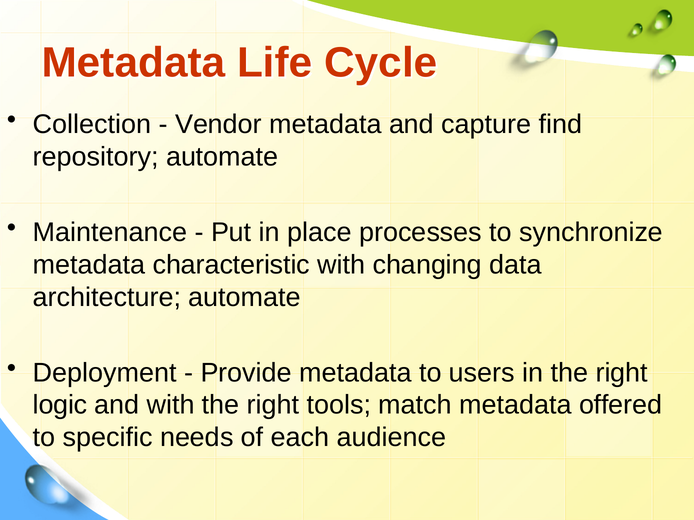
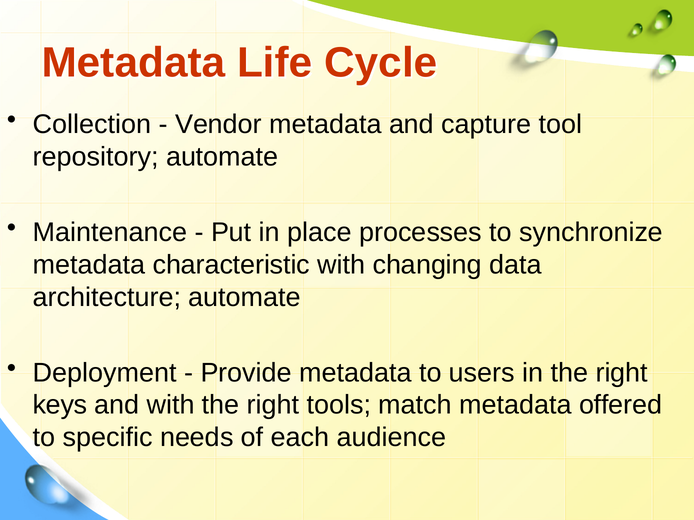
find: find -> tool
logic: logic -> keys
